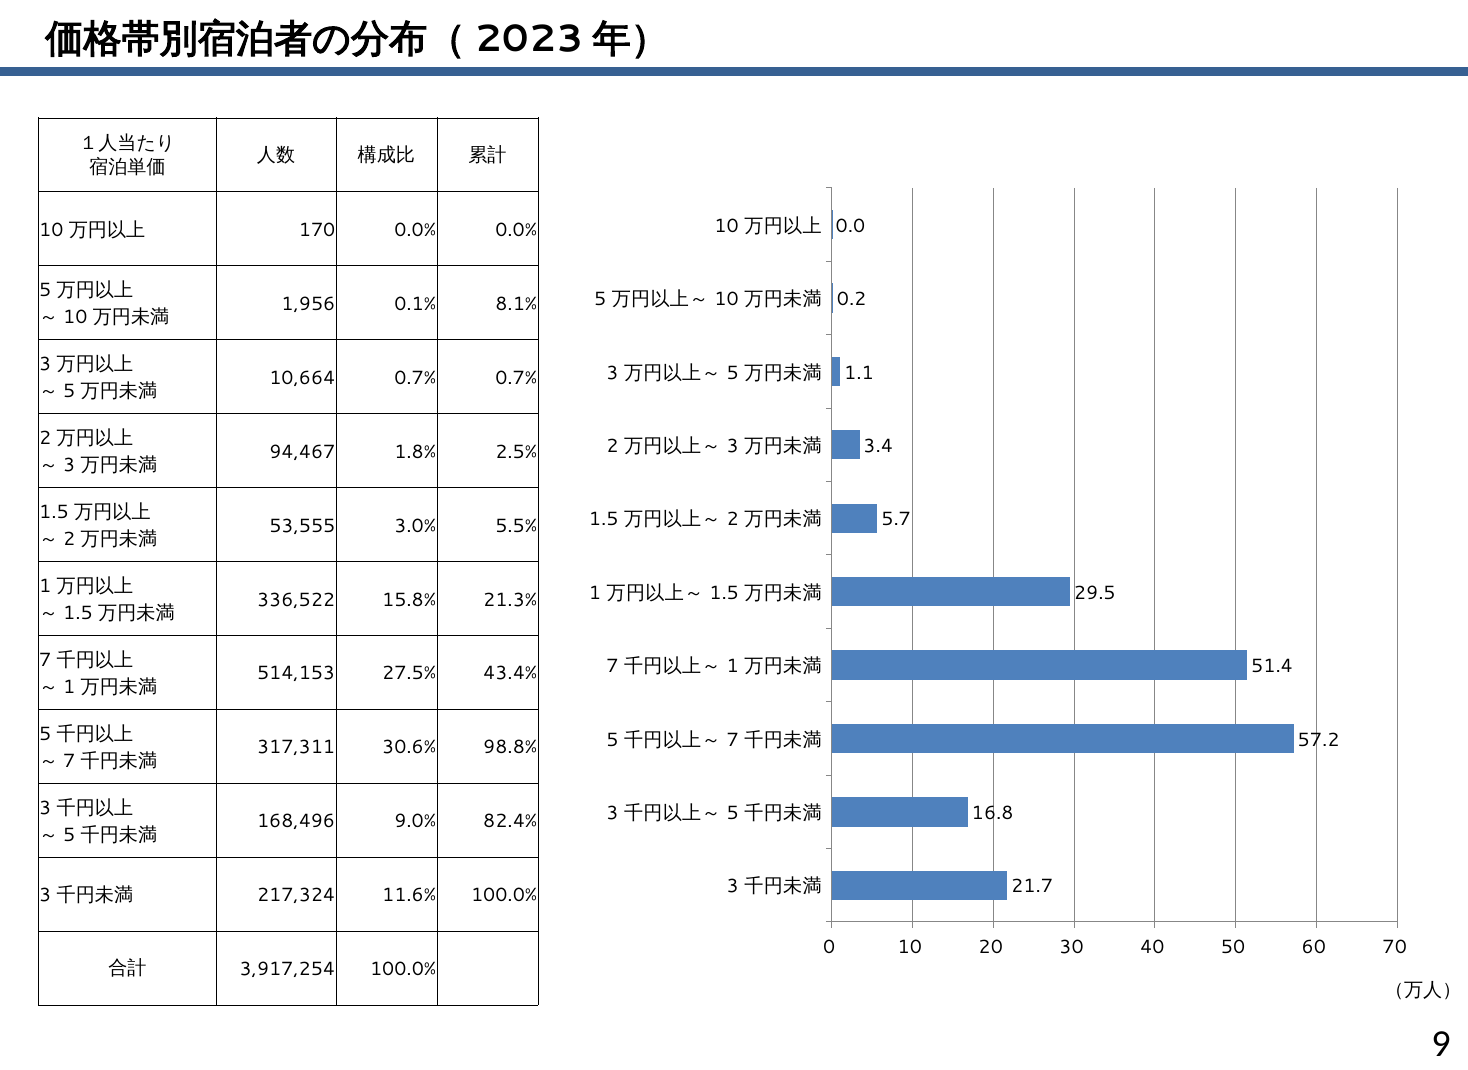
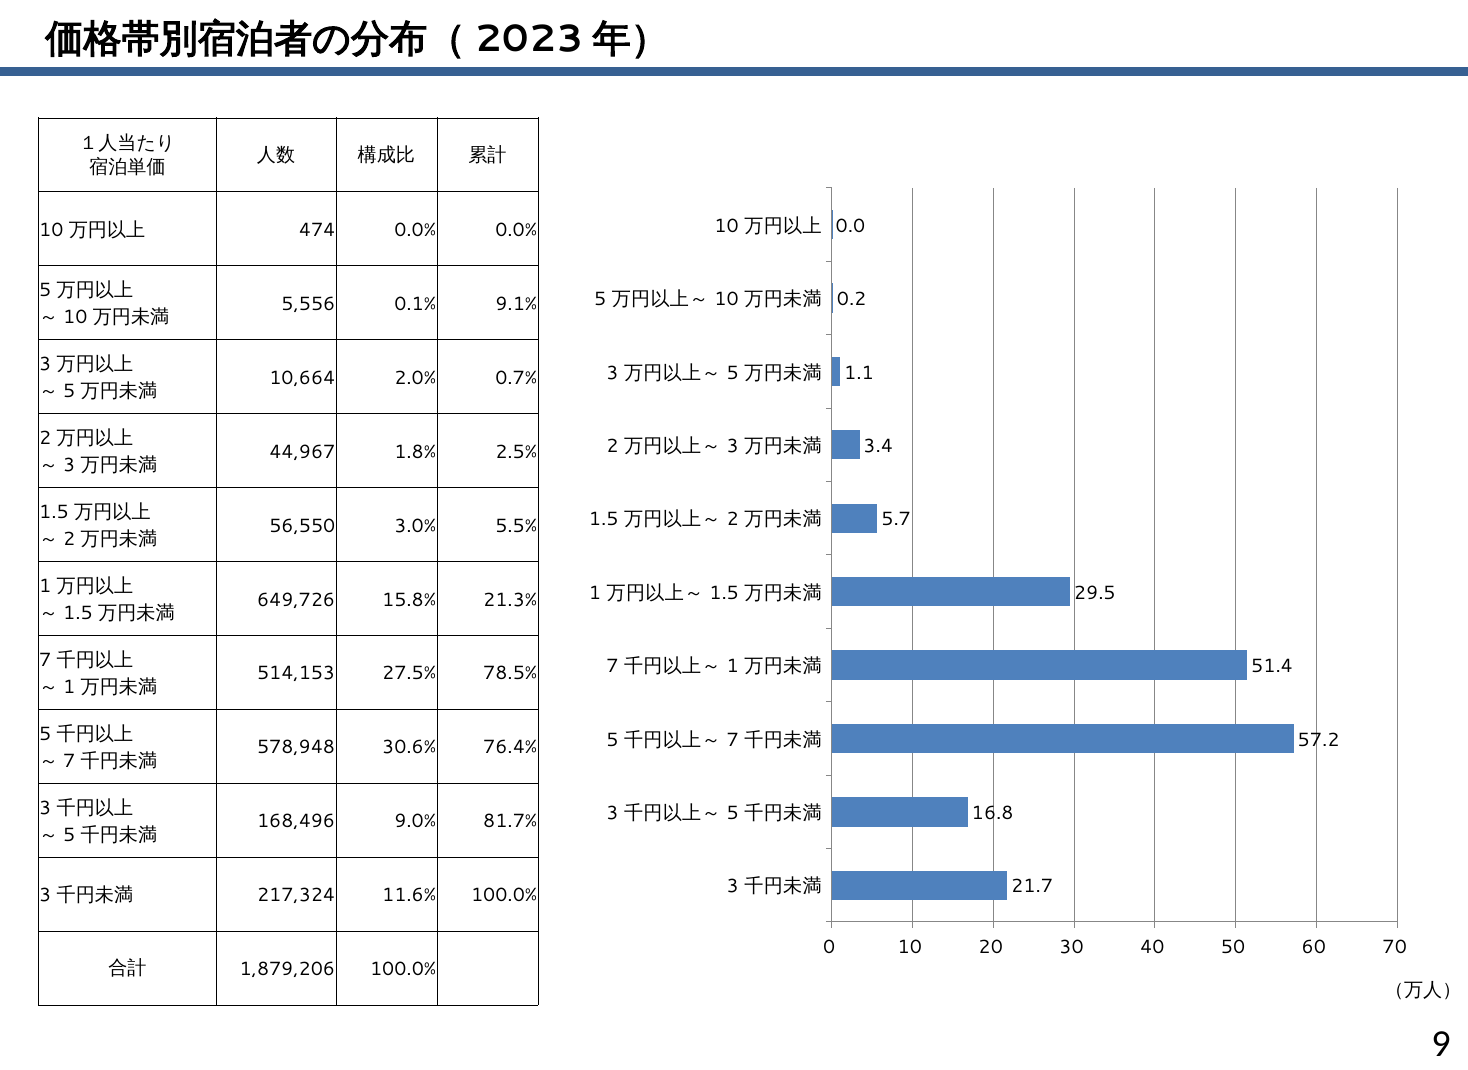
170: 170 -> 474
1,956: 1,956 -> 5,556
8.1%: 8.1% -> 9.1%
10,664 0.7%: 0.7% -> 2.0%
94,467: 94,467 -> 44,967
53,555: 53,555 -> 56,550
336,522: 336,522 -> 649,726
43.4%: 43.4% -> 78.5%
317,311: 317,311 -> 578,948
98.8%: 98.8% -> 76.4%
82.4%: 82.4% -> 81.7%
3,917,254: 3,917,254 -> 1,879,206
